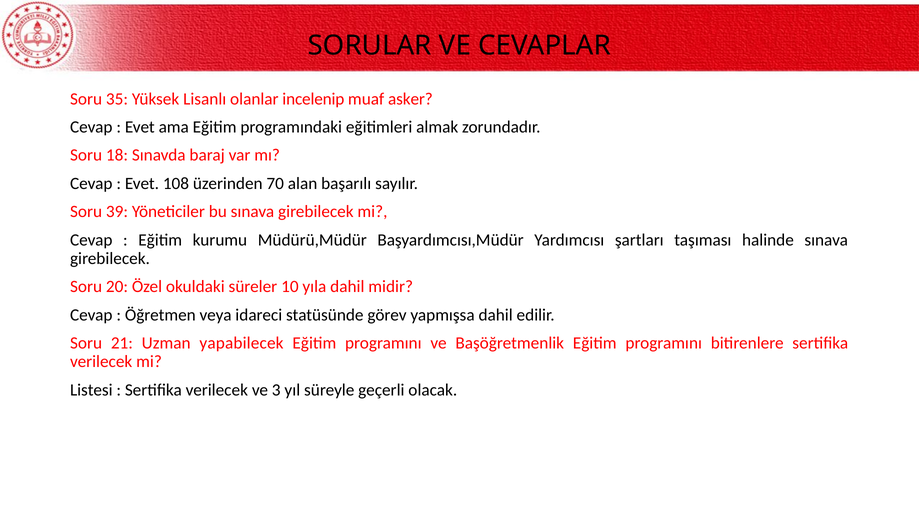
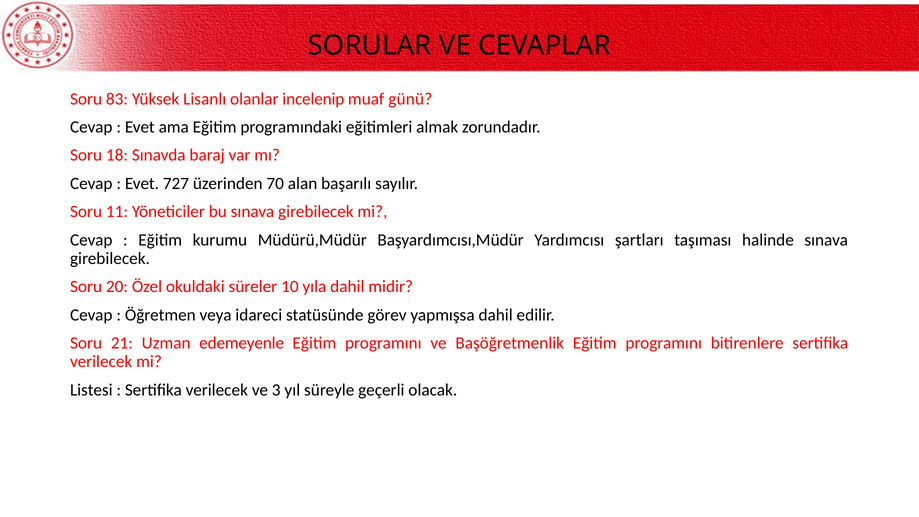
35: 35 -> 83
asker: asker -> günü
108: 108 -> 727
39: 39 -> 11
yapabilecek: yapabilecek -> edemeyenle
